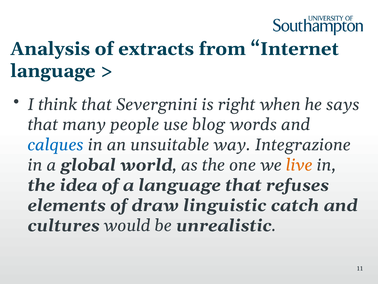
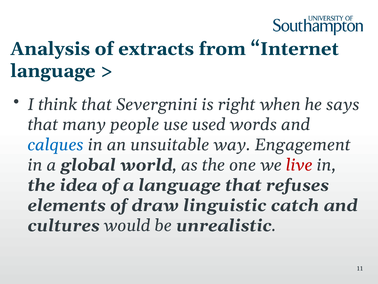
blog: blog -> used
Integrazione: Integrazione -> Engagement
live colour: orange -> red
